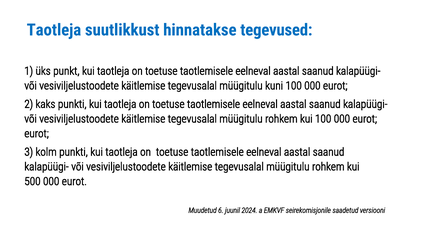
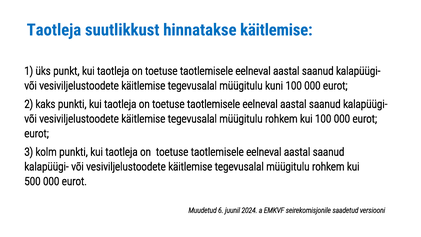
hinnatakse tegevused: tegevused -> käitlemise
